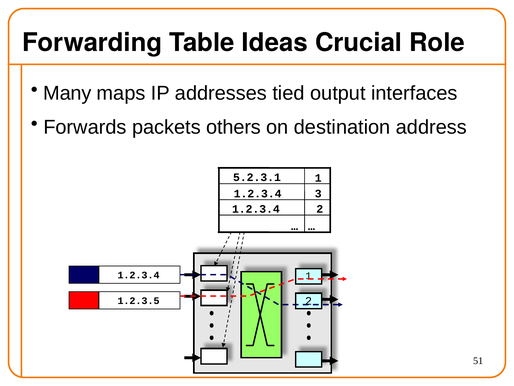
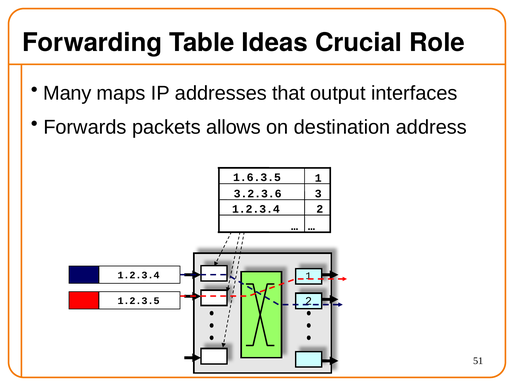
tied: tied -> that
others: others -> allows
5.2.3.1: 5.2.3.1 -> 1.6.3.5
1.2.3.4 at (258, 194): 1.2.3.4 -> 3.2.3.6
